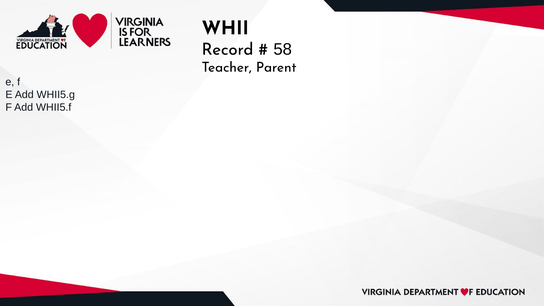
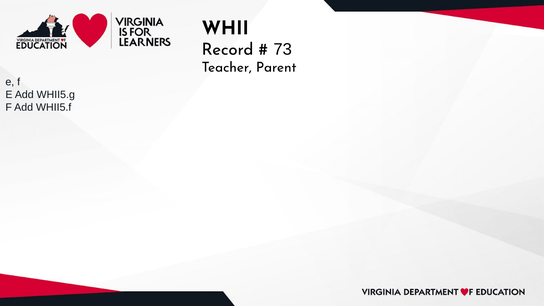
58: 58 -> 73
